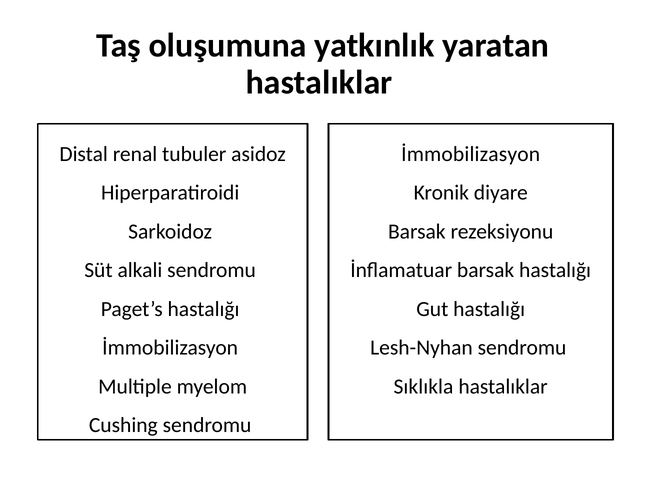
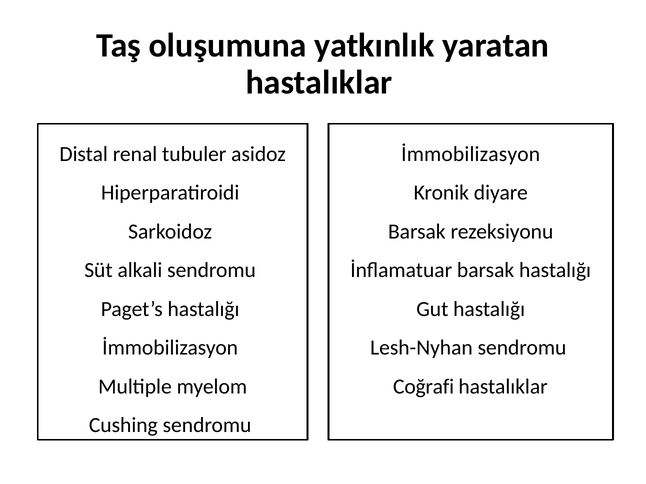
Sıklıkla: Sıklıkla -> Coğrafi
